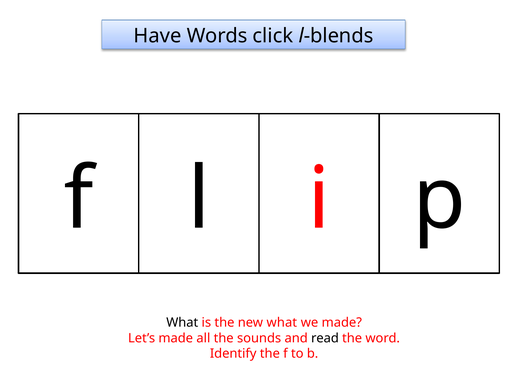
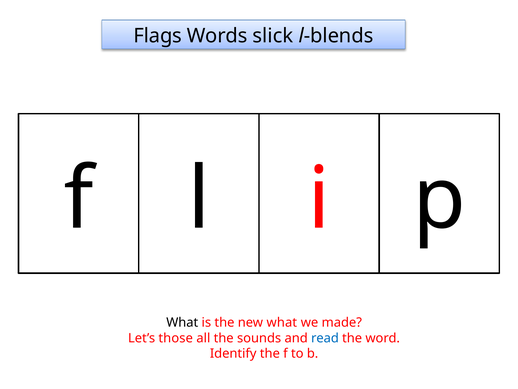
Have: Have -> Flags
click: click -> slick
Let’s made: made -> those
read colour: black -> blue
